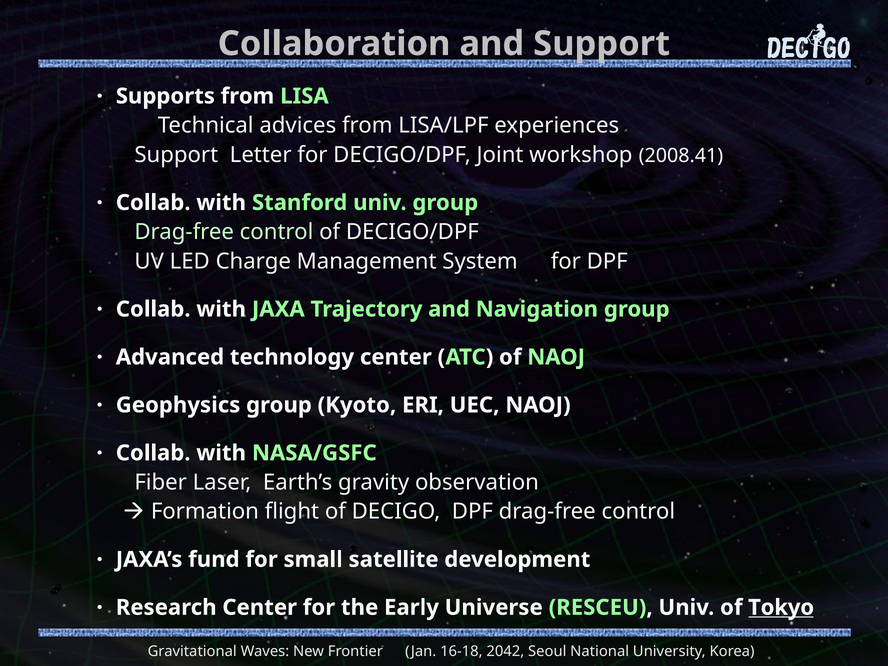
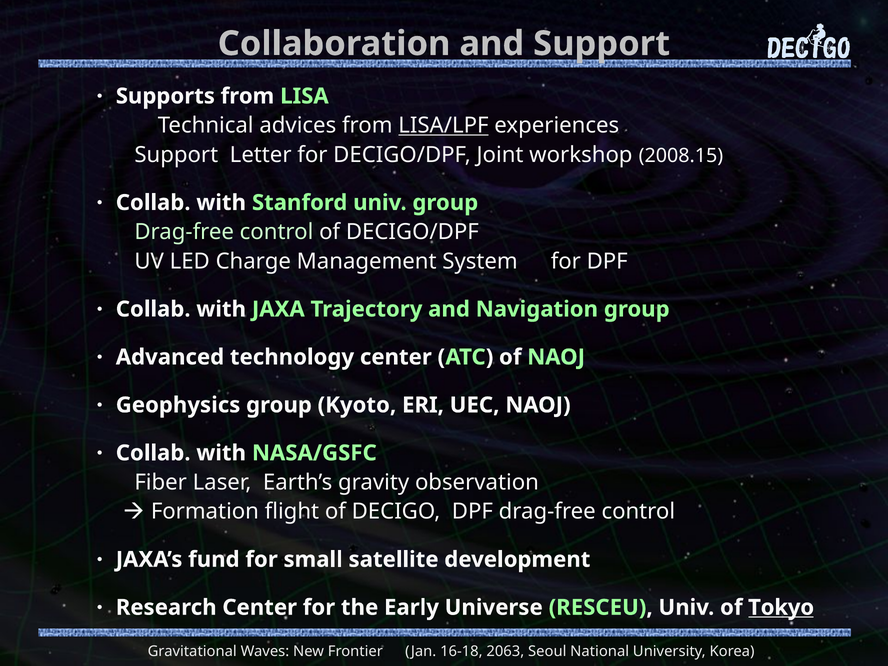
LISA/LPF underline: none -> present
2008.41: 2008.41 -> 2008.15
2042: 2042 -> 2063
